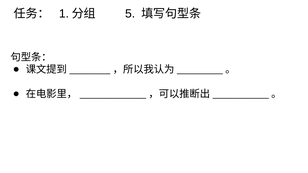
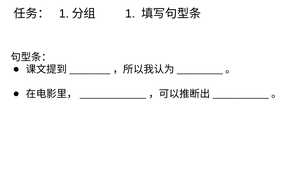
5 at (130, 14): 5 -> 1
